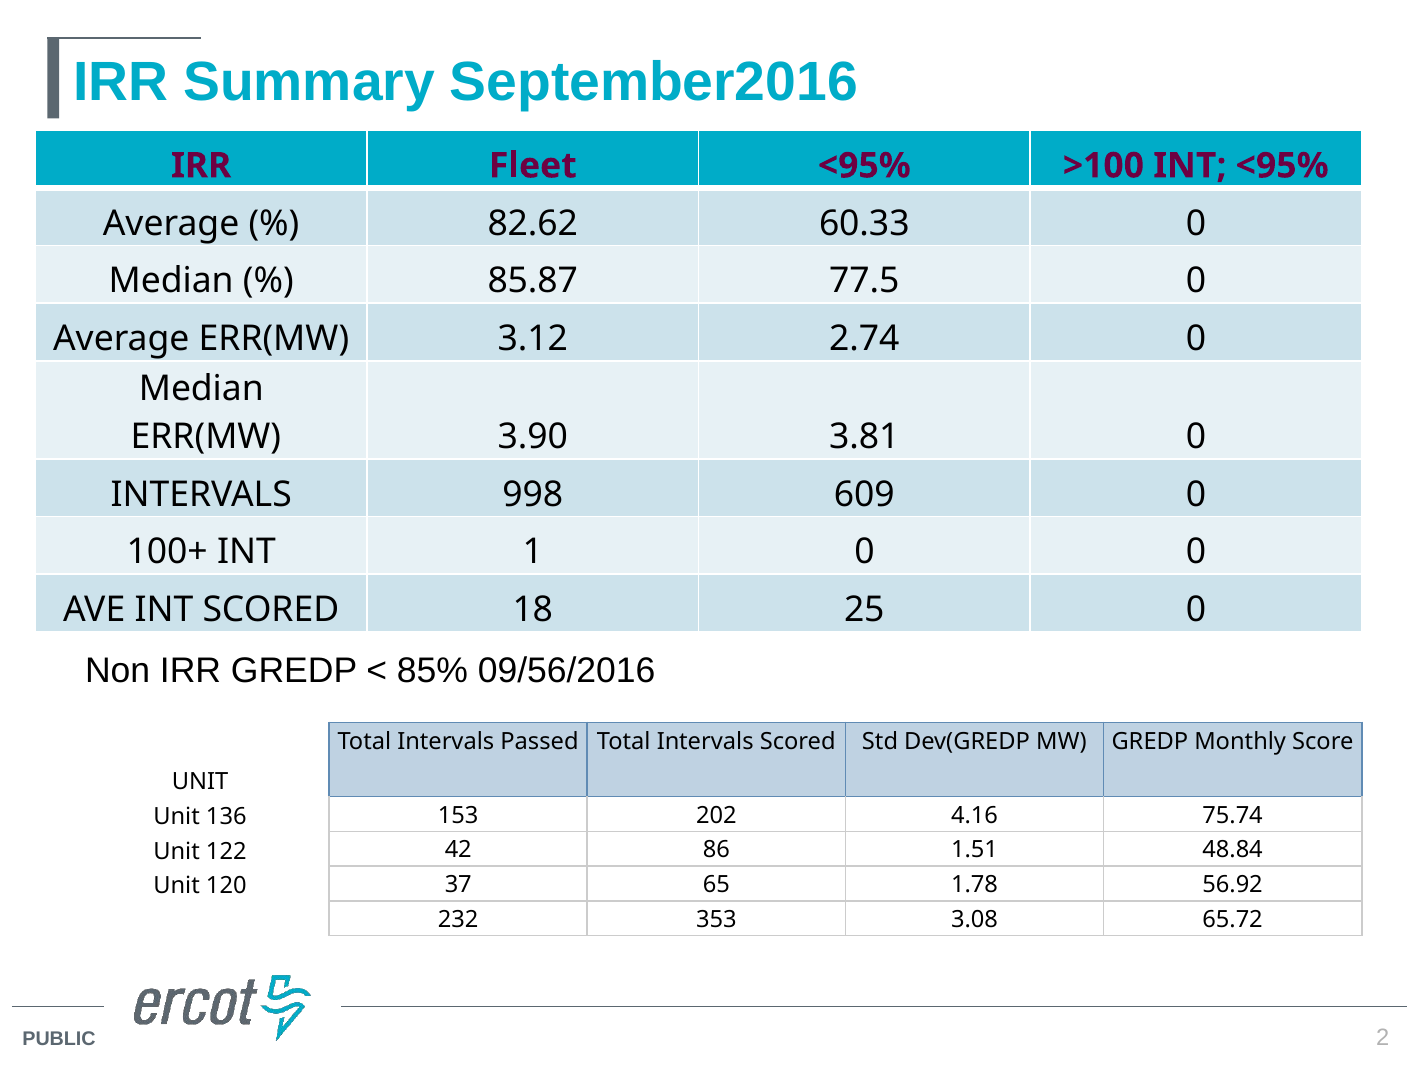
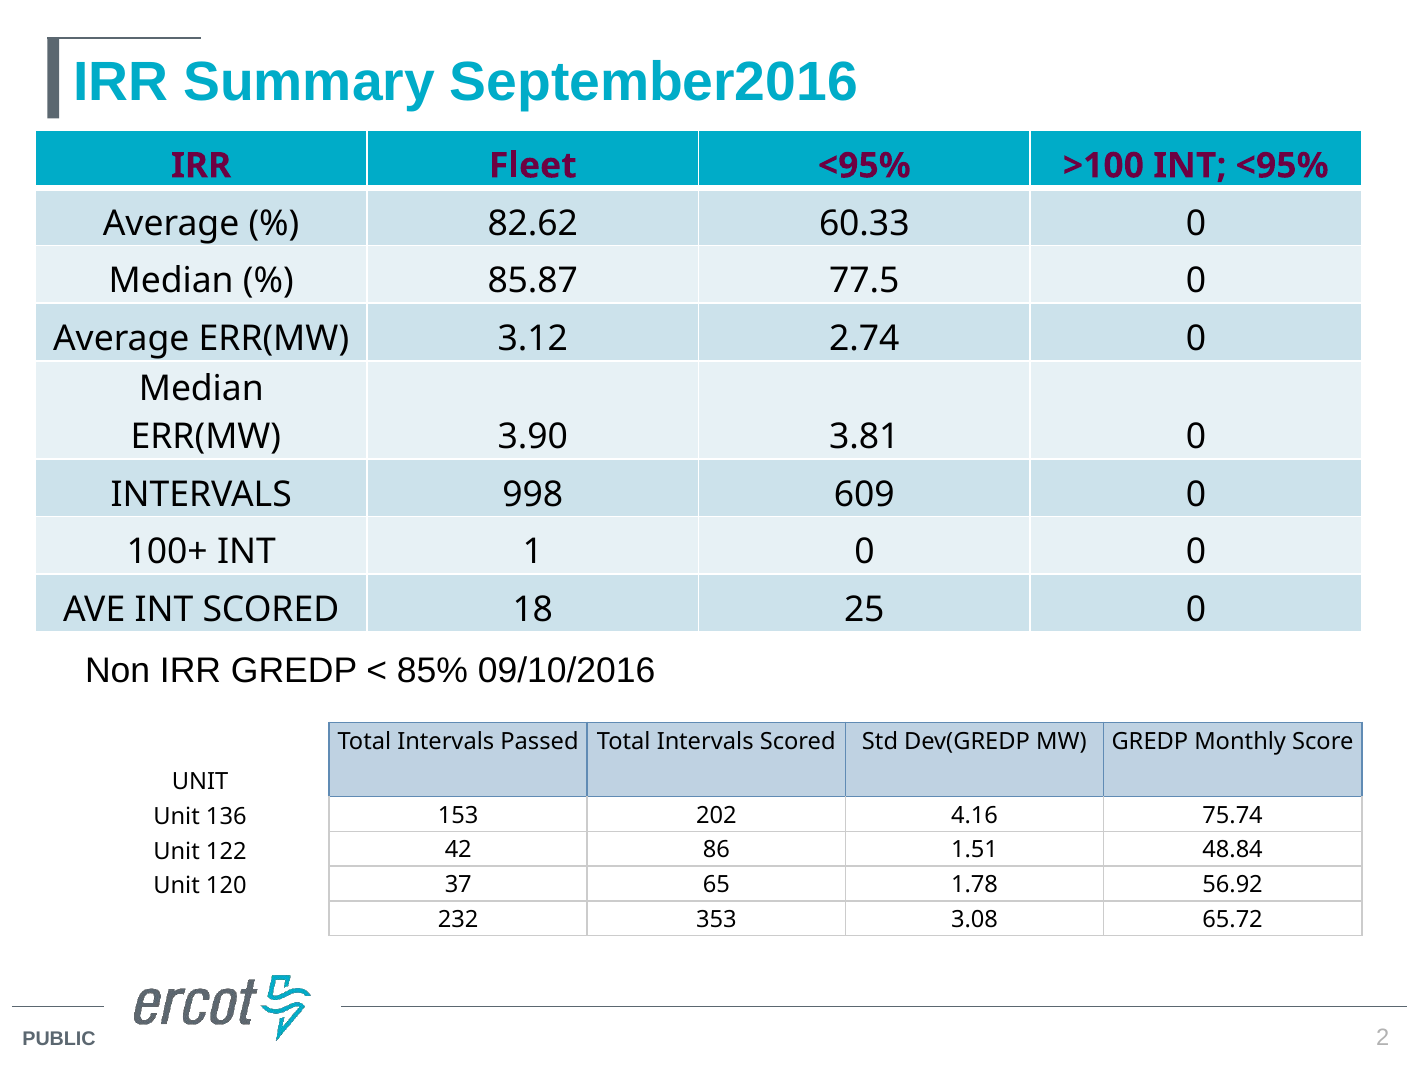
09/56/2016: 09/56/2016 -> 09/10/2016
